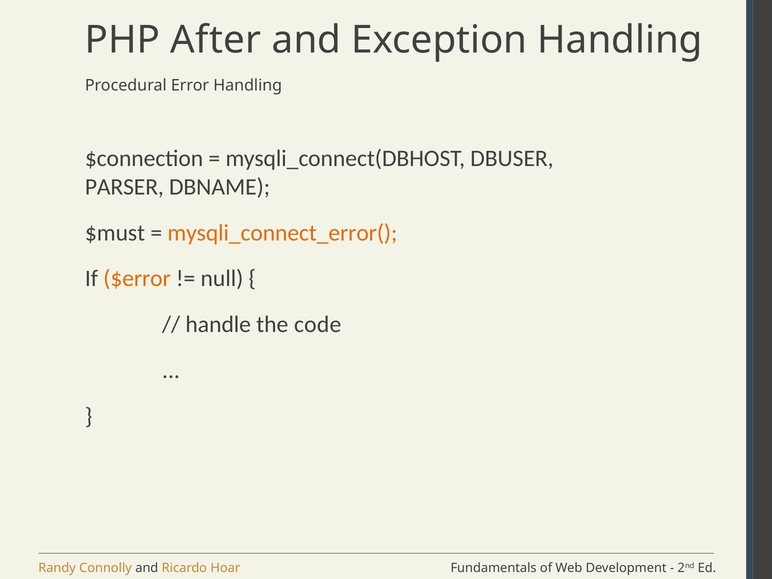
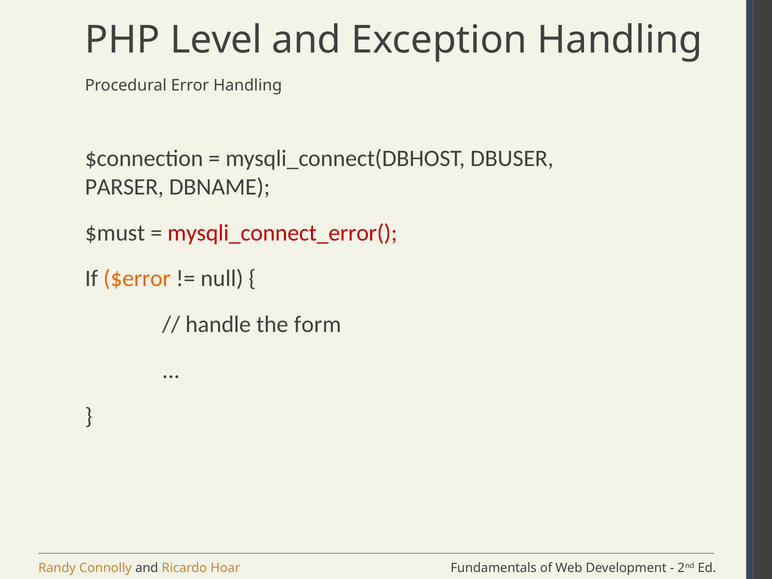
After: After -> Level
mysqli_connect_error( colour: orange -> red
code: code -> form
